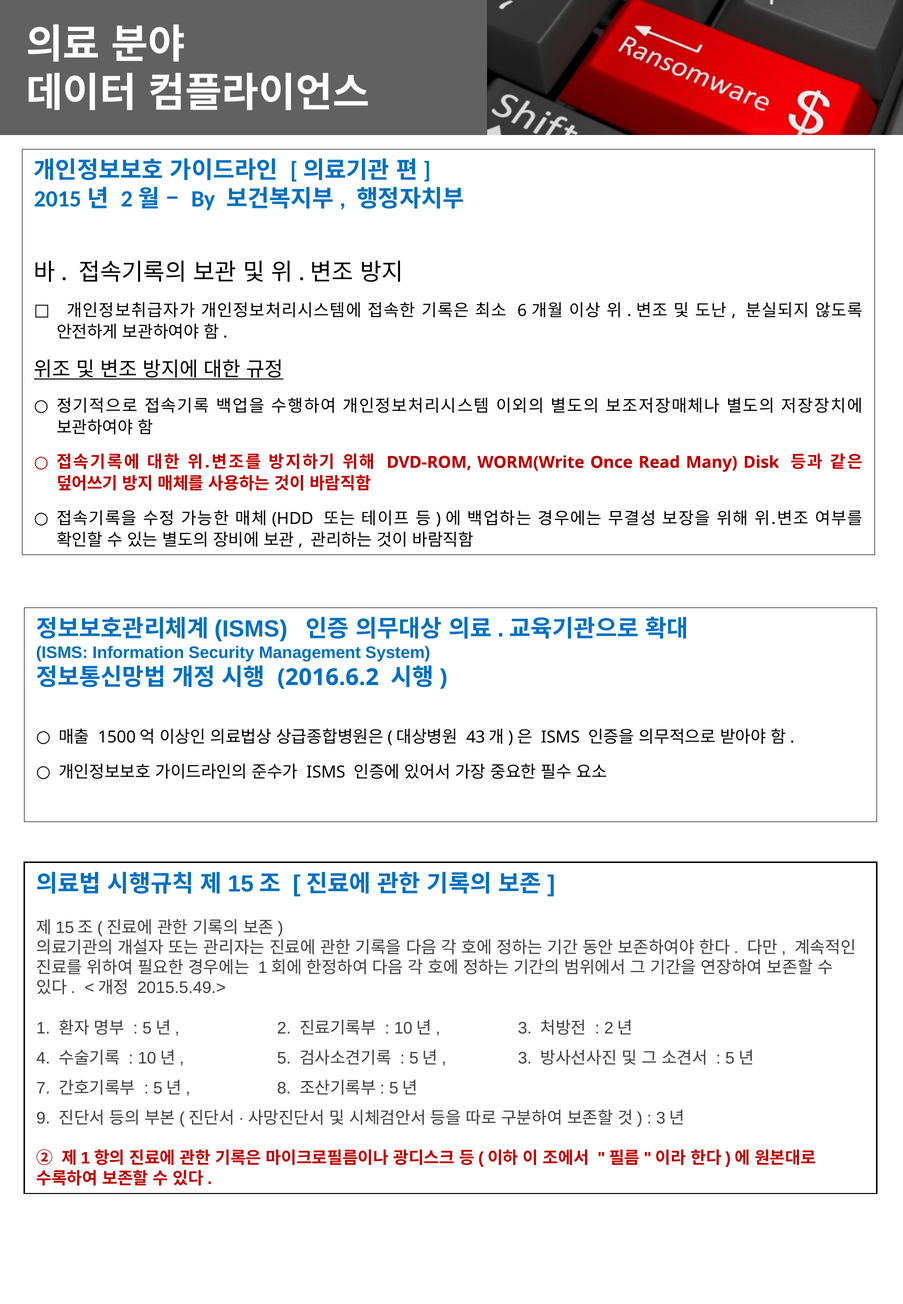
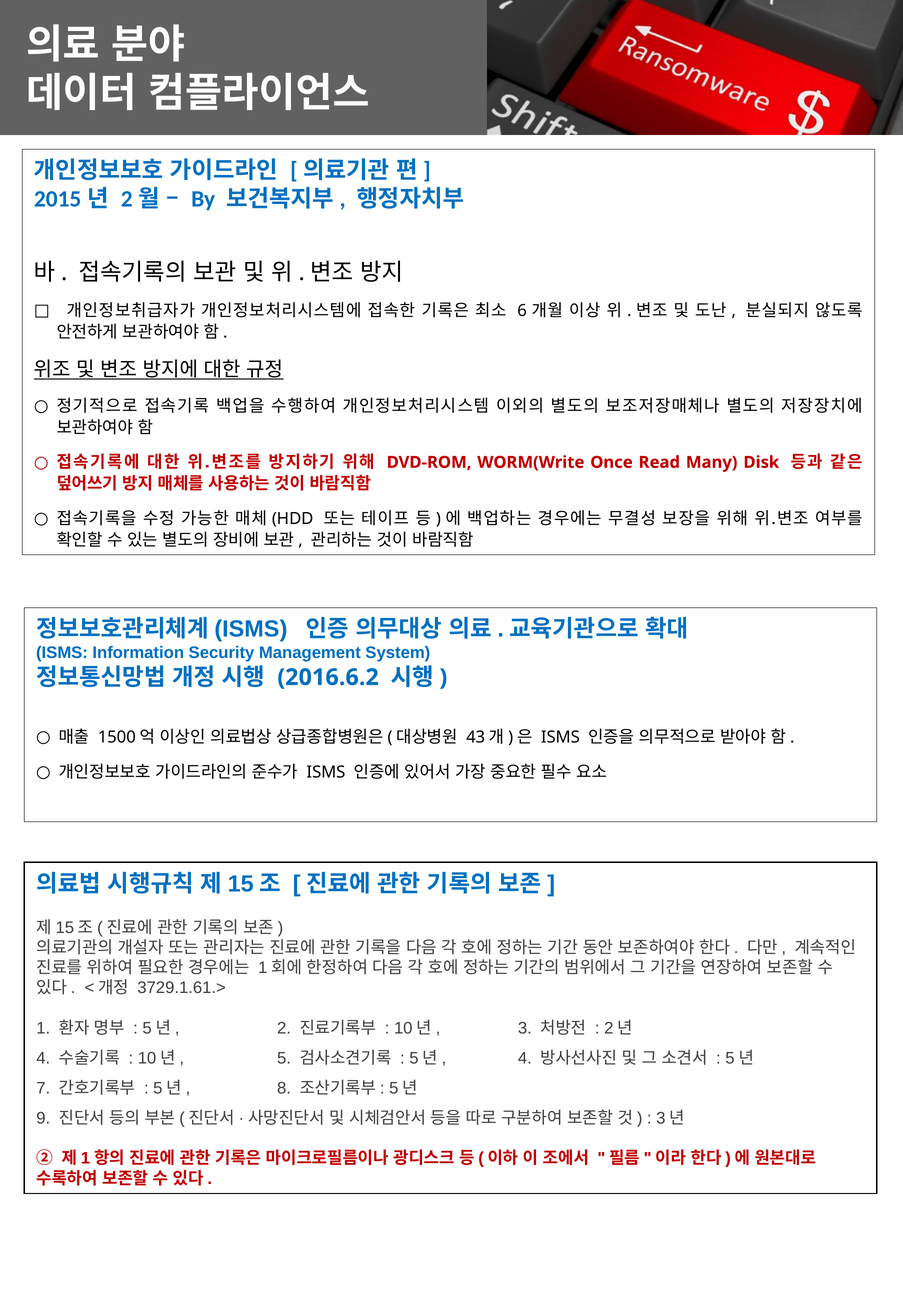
2015.5.49.>: 2015.5.49.> -> 3729.1.61.>
3 at (525, 1058): 3 -> 4
